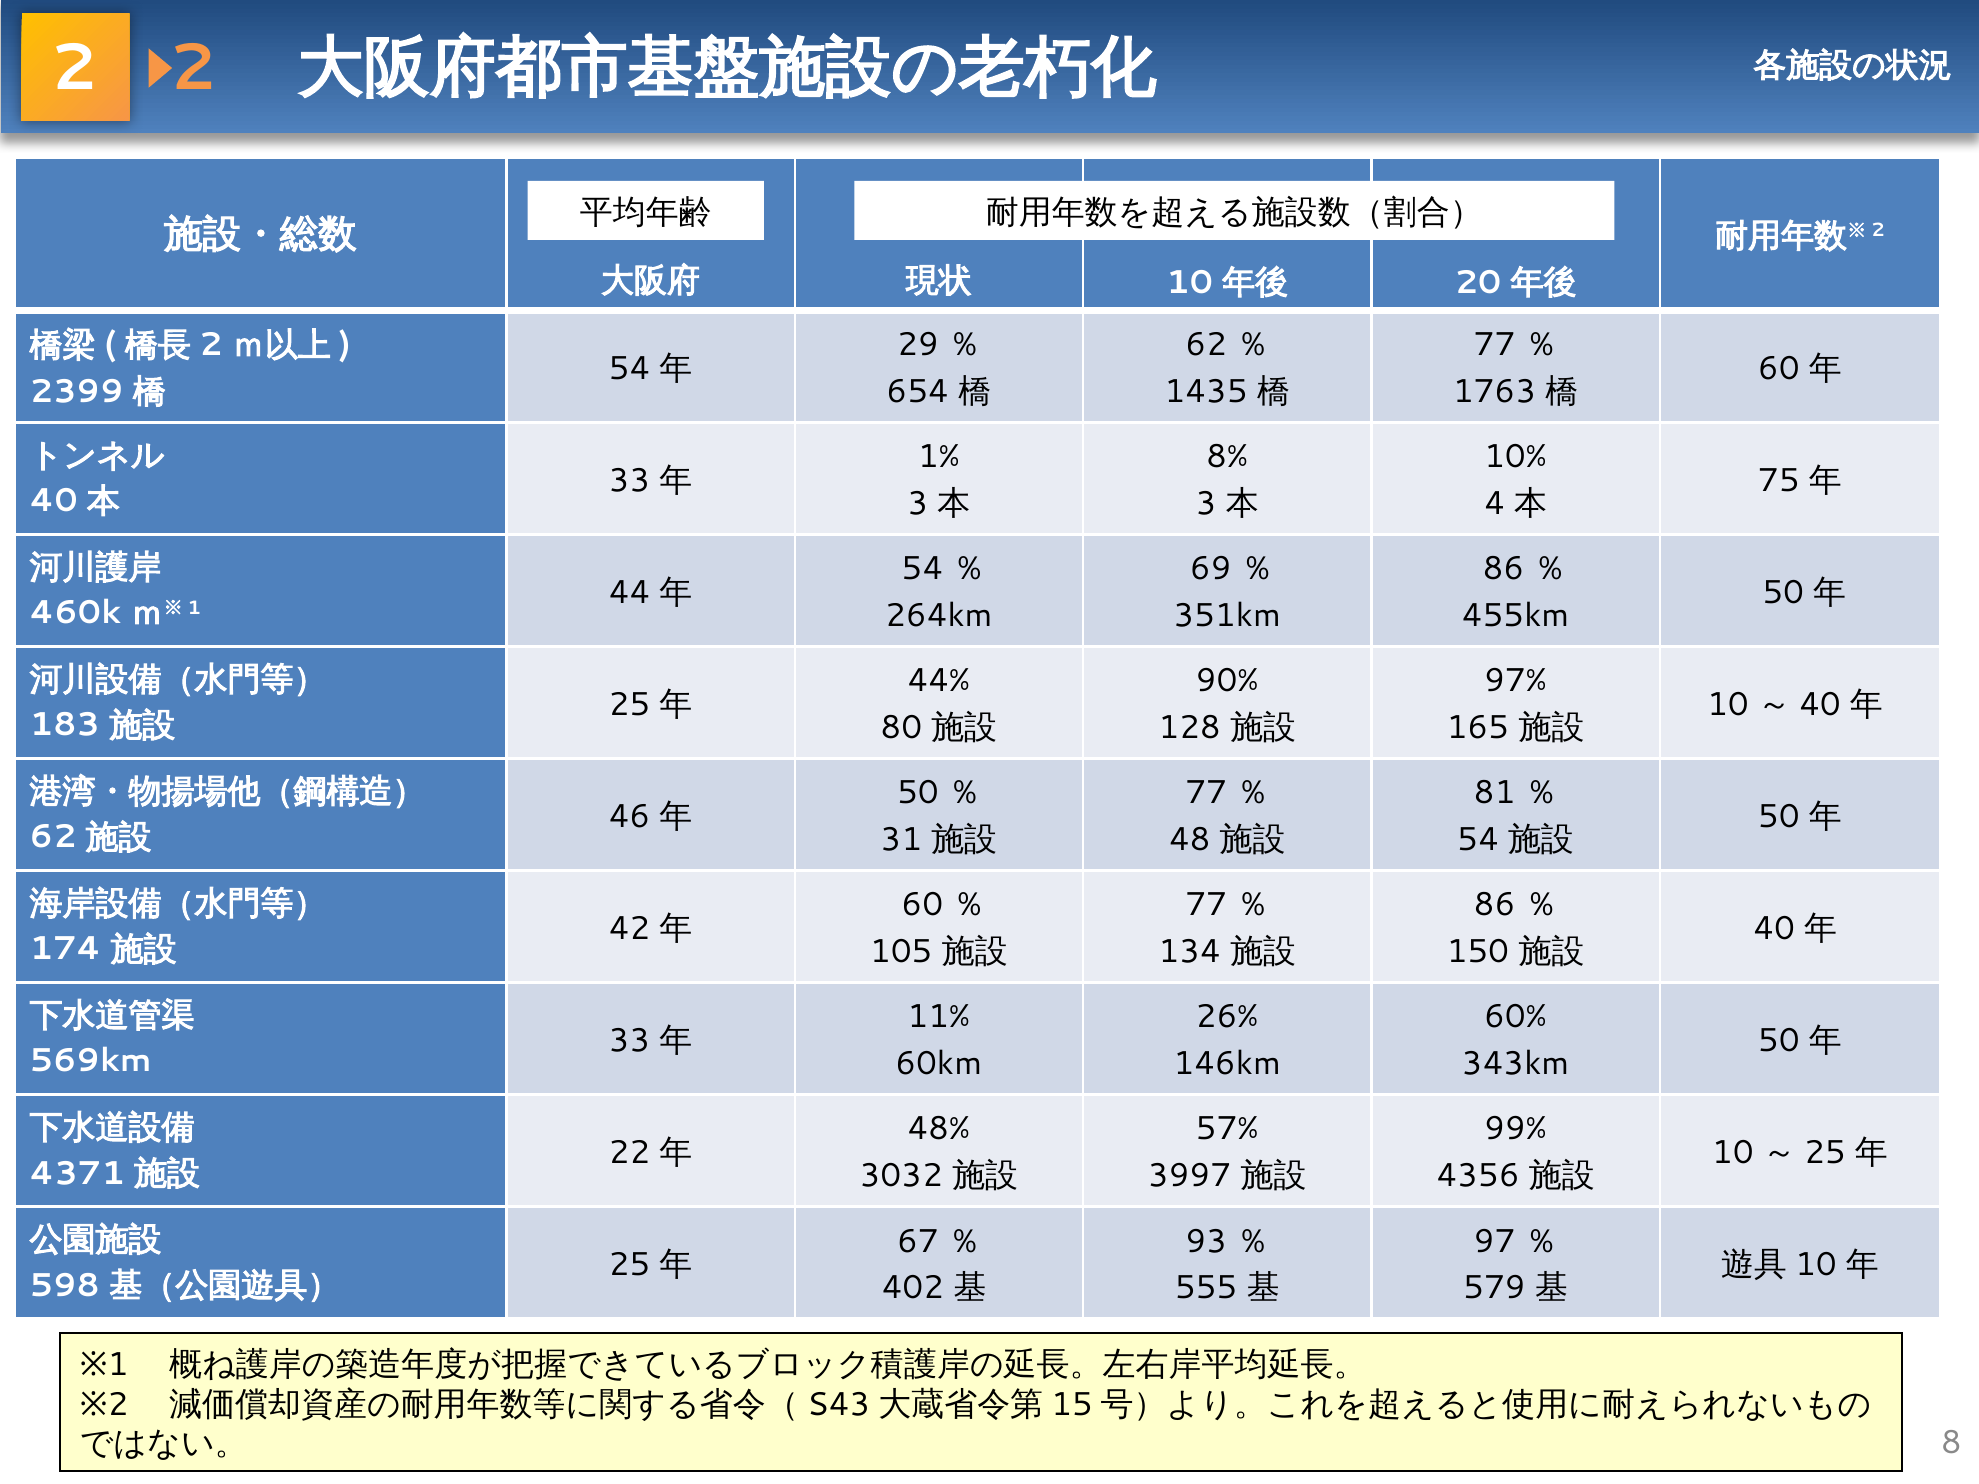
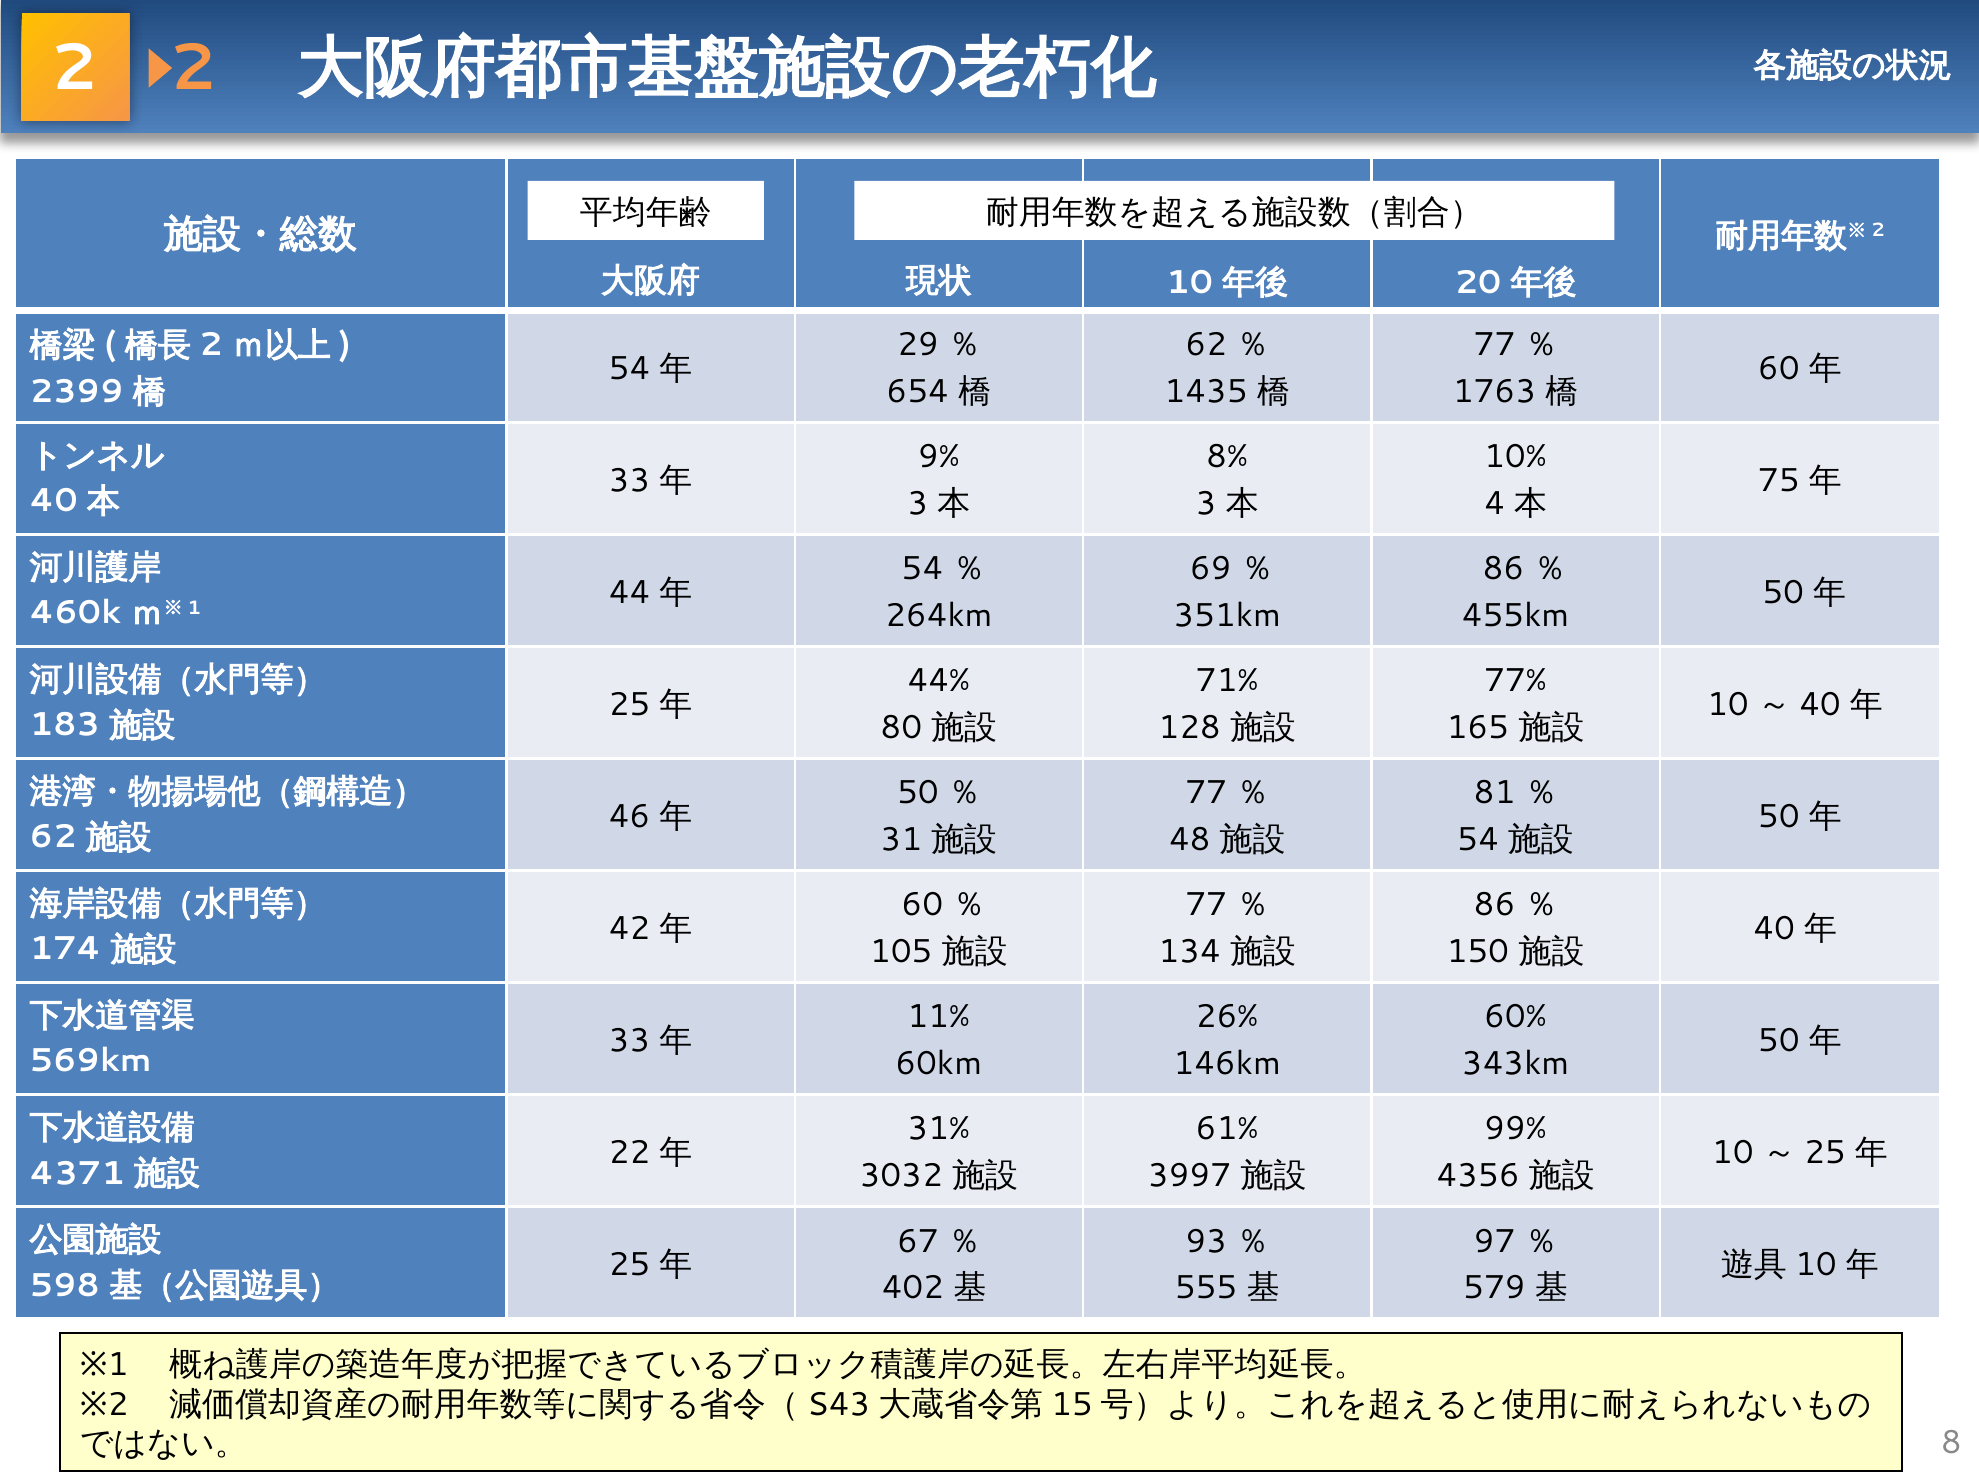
1%: 1% -> 9%
90%: 90% -> 71%
97%: 97% -> 77%
48%: 48% -> 31%
57%: 57% -> 61%
